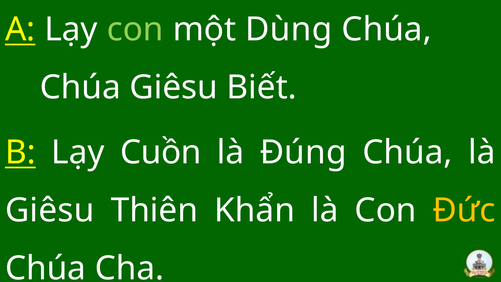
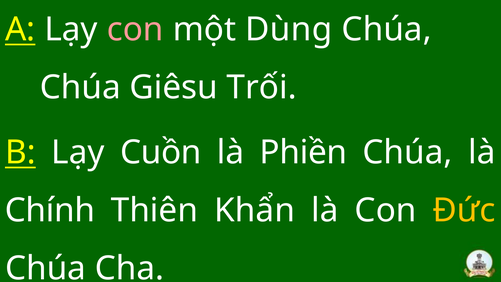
con at (135, 29) colour: light green -> pink
Biết: Biết -> Trối
Đúng: Đúng -> Phiền
Giêsu at (50, 210): Giêsu -> Chính
